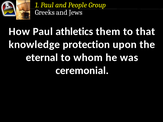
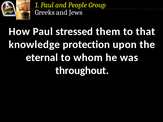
athletics: athletics -> stressed
ceremonial: ceremonial -> throughout
